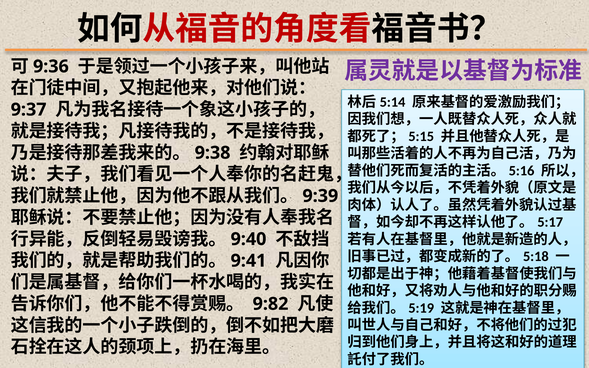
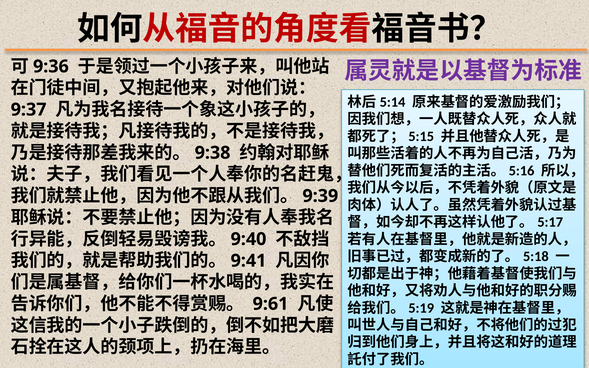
9:82: 9:82 -> 9:61
